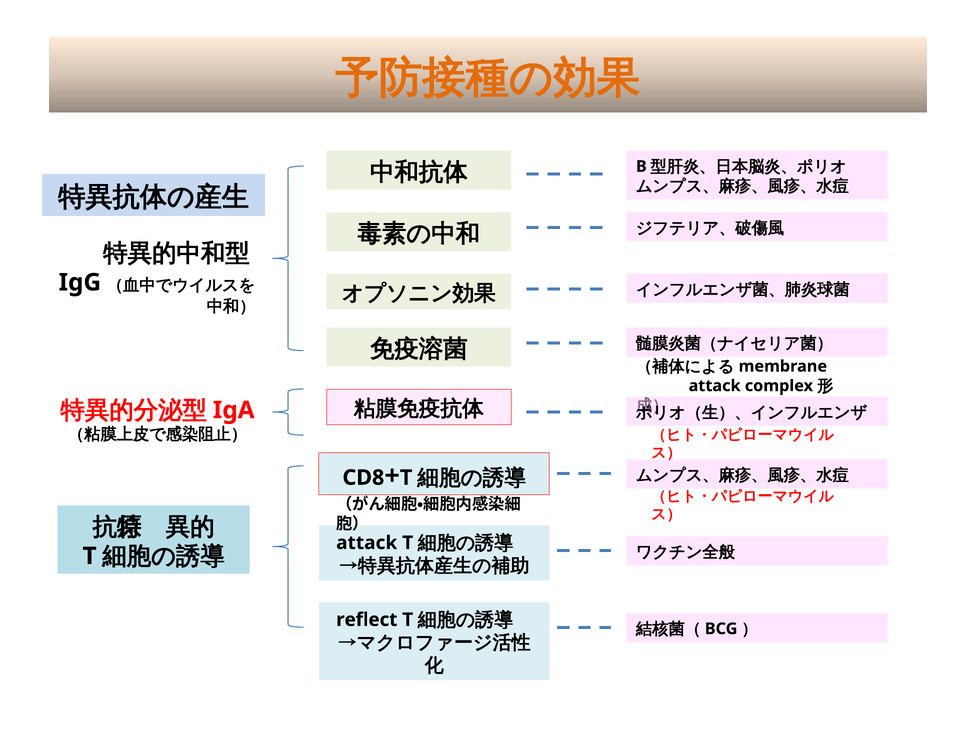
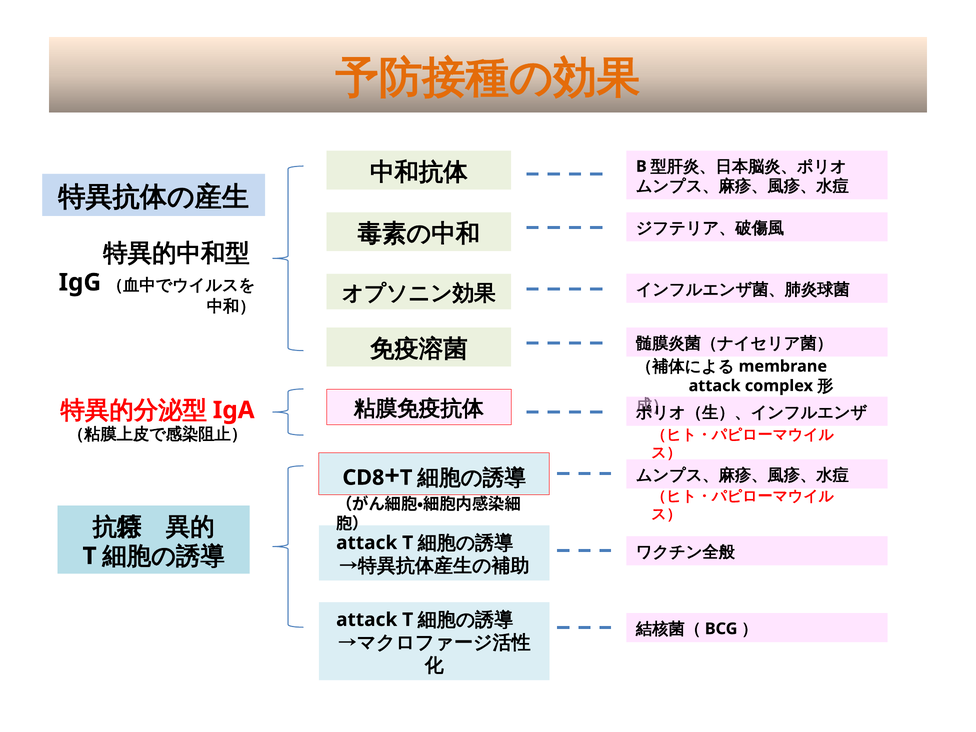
reflect at (367, 620): reflect -> attack
